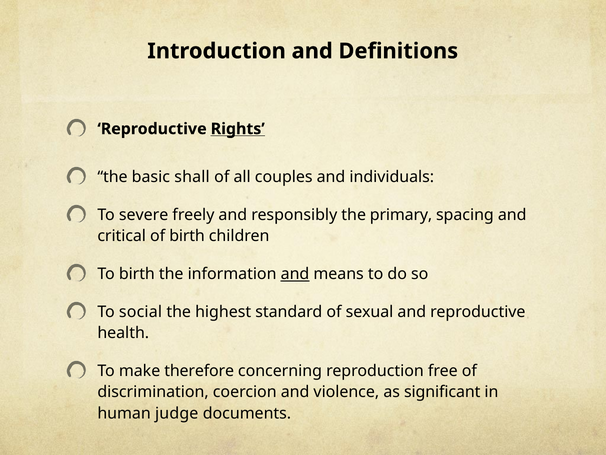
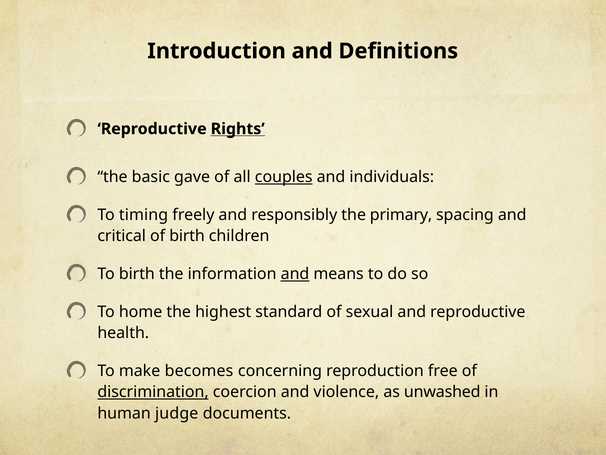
shall: shall -> gave
couples underline: none -> present
severe: severe -> timing
social: social -> home
therefore: therefore -> becomes
discrimination underline: none -> present
significant: significant -> unwashed
